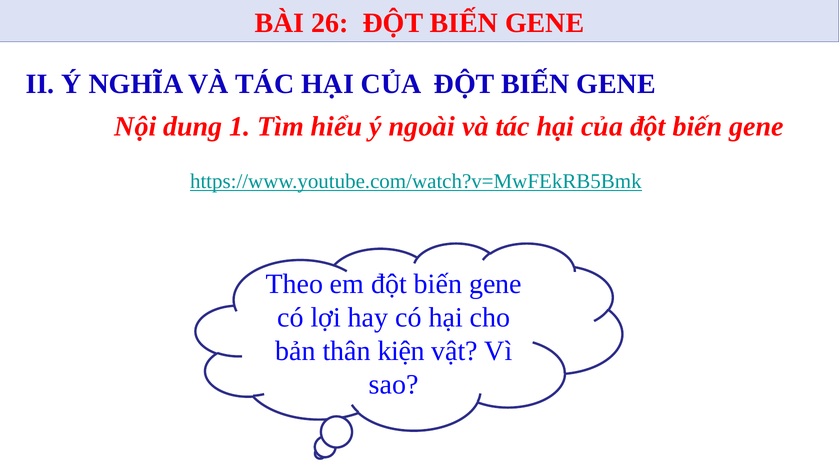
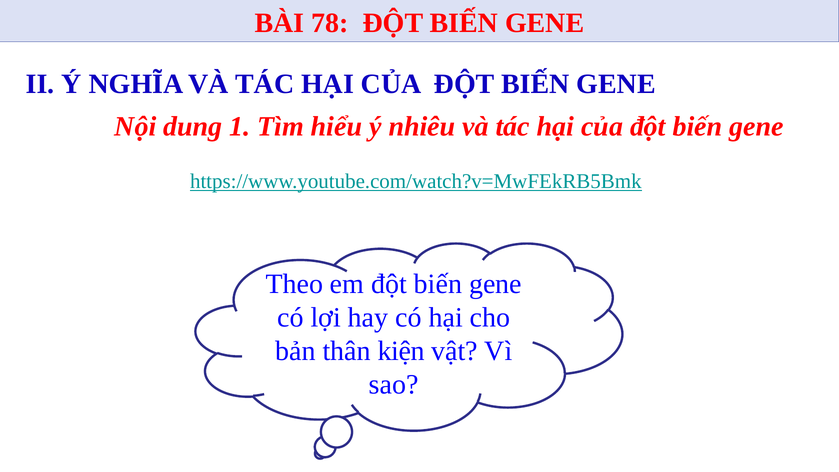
26: 26 -> 78
ngoài: ngoài -> nhiêu
